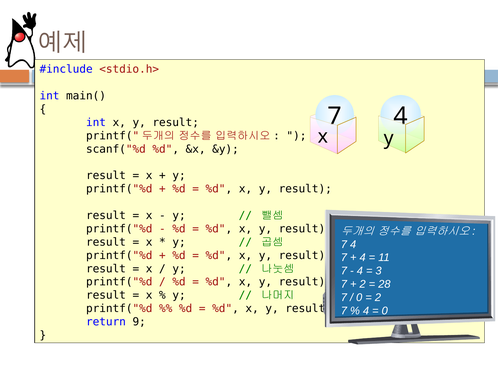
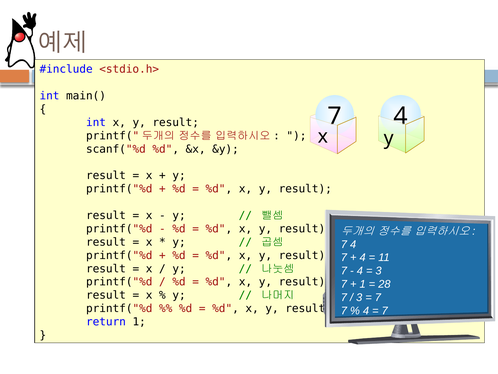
2 at (363, 284): 2 -> 1
0 at (359, 297): 0 -> 3
2 at (378, 297): 2 -> 7
0 at (385, 310): 0 -> 7
return 9: 9 -> 1
